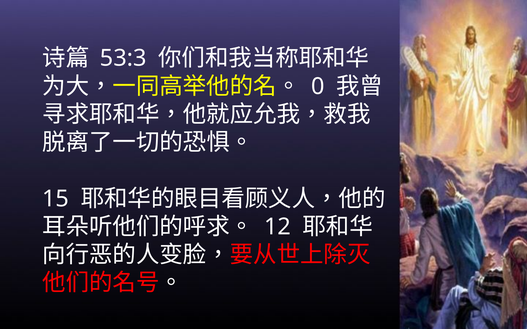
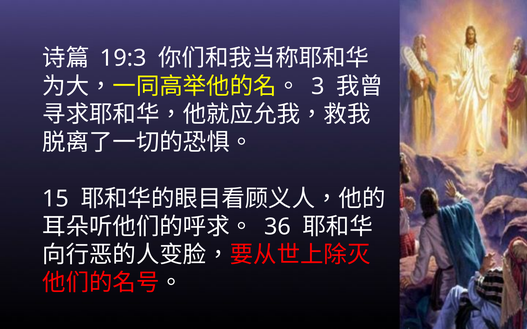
53:3: 53:3 -> 19:3
0: 0 -> 3
12: 12 -> 36
